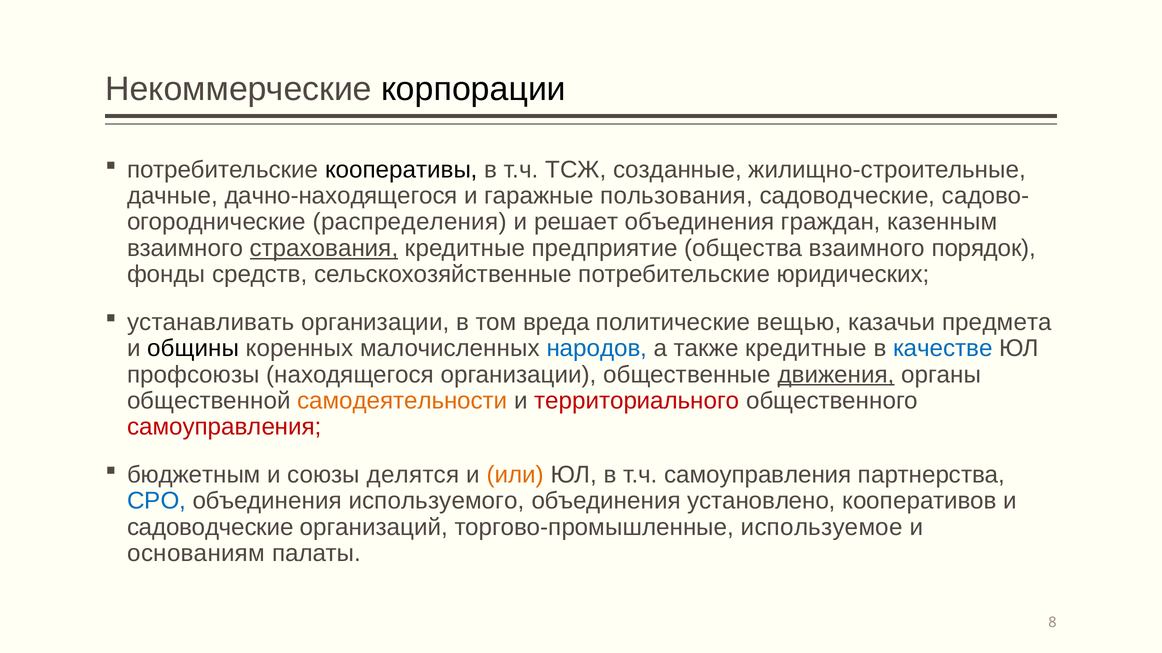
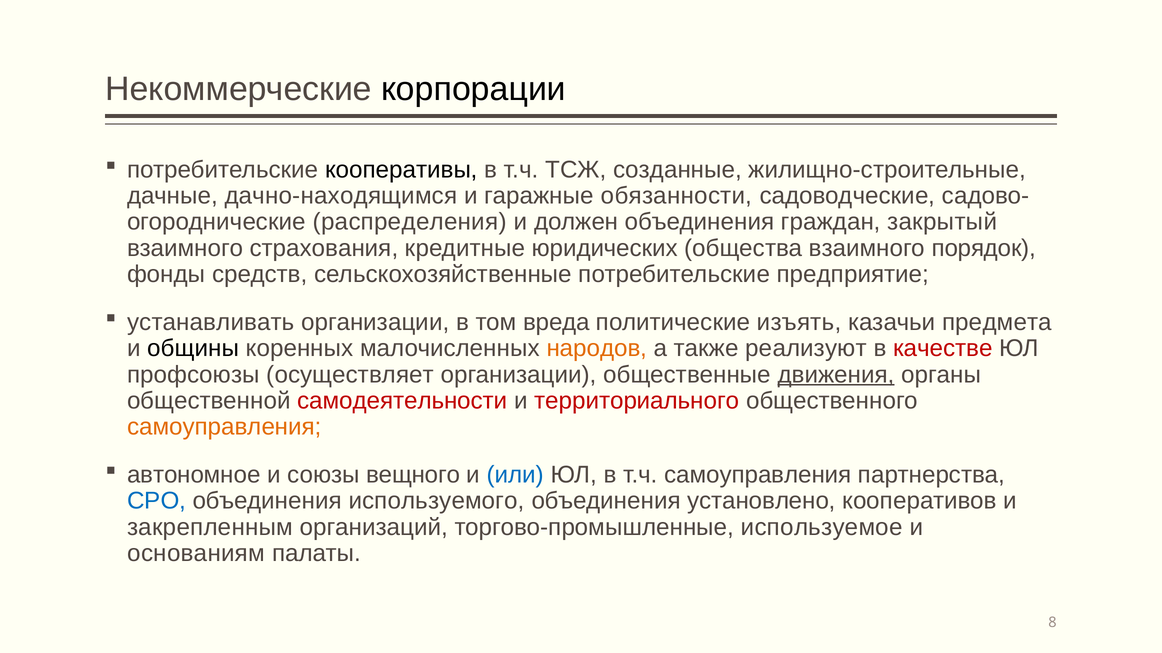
дачно-находящегося: дачно-находящегося -> дачно-находящимся
пользования: пользования -> обязанности
решает: решает -> должен
казенным: казенным -> закрытый
страхования underline: present -> none
предприятие: предприятие -> юридических
юридических: юридических -> предприятие
вещью: вещью -> изъять
народов colour: blue -> orange
также кредитные: кредитные -> реализуют
качестве colour: blue -> red
находящегося: находящегося -> осуществляет
самодеятельности colour: orange -> red
самоуправления at (224, 427) colour: red -> orange
бюджетным: бюджетным -> автономное
делятся: делятся -> вещного
или colour: orange -> blue
садоводческие at (210, 528): садоводческие -> закрепленным
